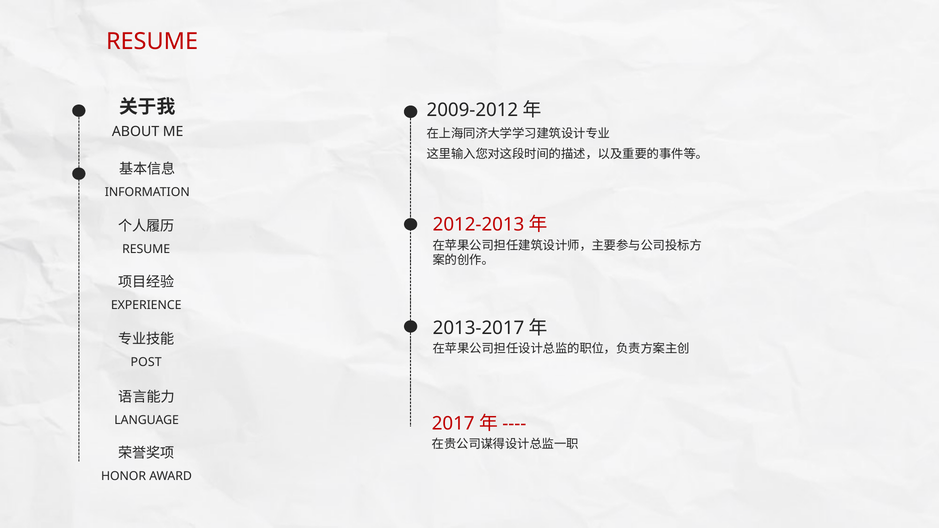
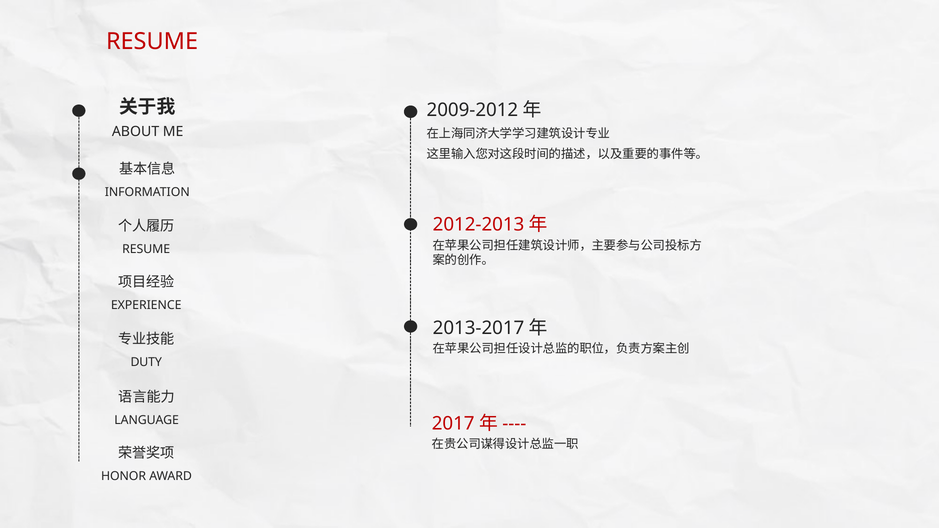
POST: POST -> DUTY
